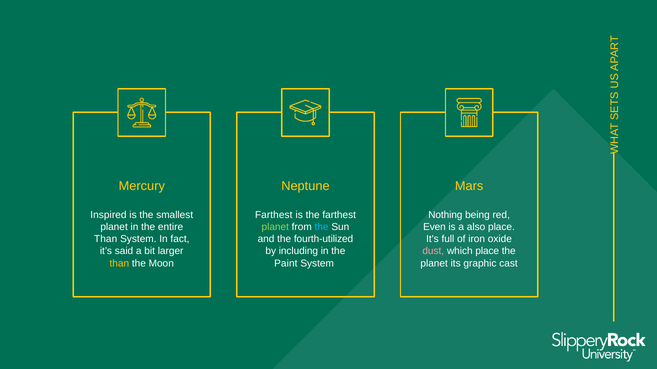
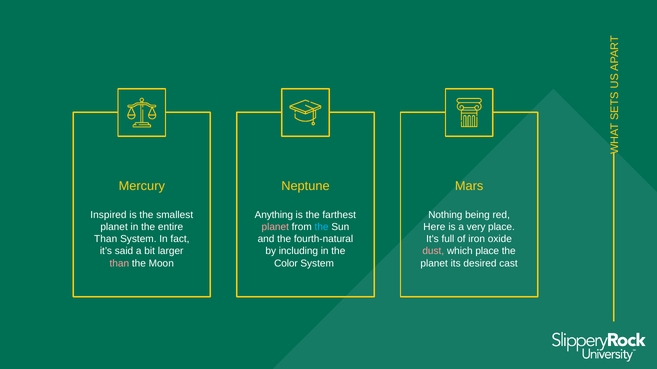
Farthest at (274, 215): Farthest -> Anything
planet at (275, 227) colour: light green -> pink
Even: Even -> Here
also: also -> very
fourth-utilized: fourth-utilized -> fourth-natural
than at (119, 264) colour: yellow -> pink
Paint: Paint -> Color
graphic: graphic -> desired
